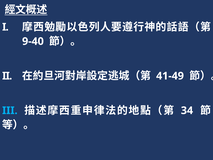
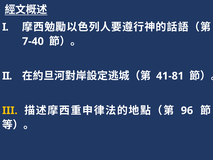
9-40: 9-40 -> 7-40
41-49: 41-49 -> 41-81
III colour: light blue -> yellow
34: 34 -> 96
